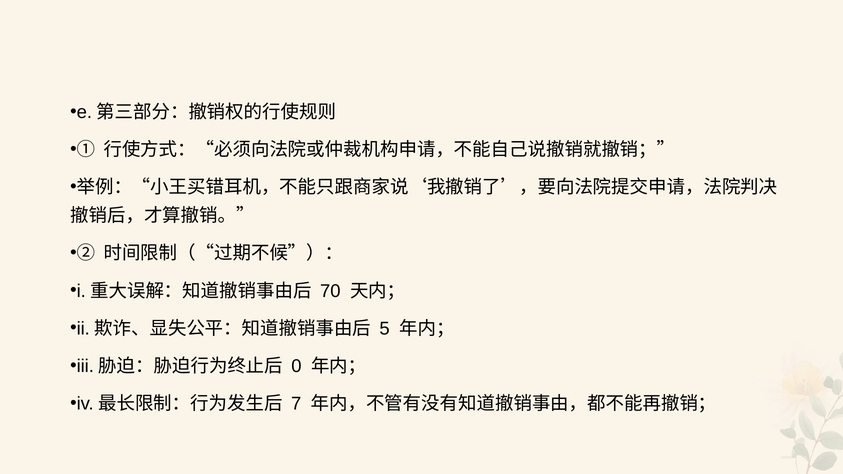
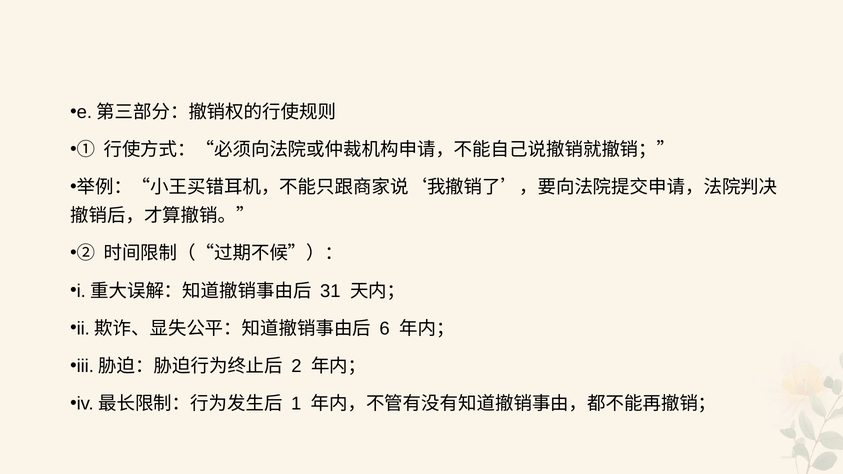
70: 70 -> 31
5: 5 -> 6
0: 0 -> 2
7: 7 -> 1
